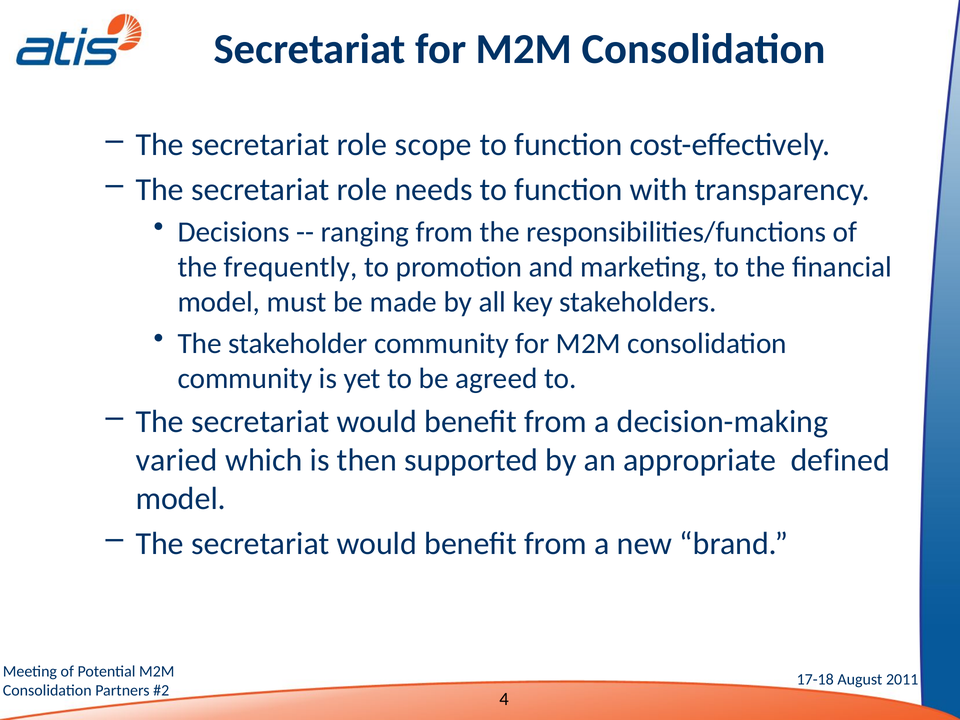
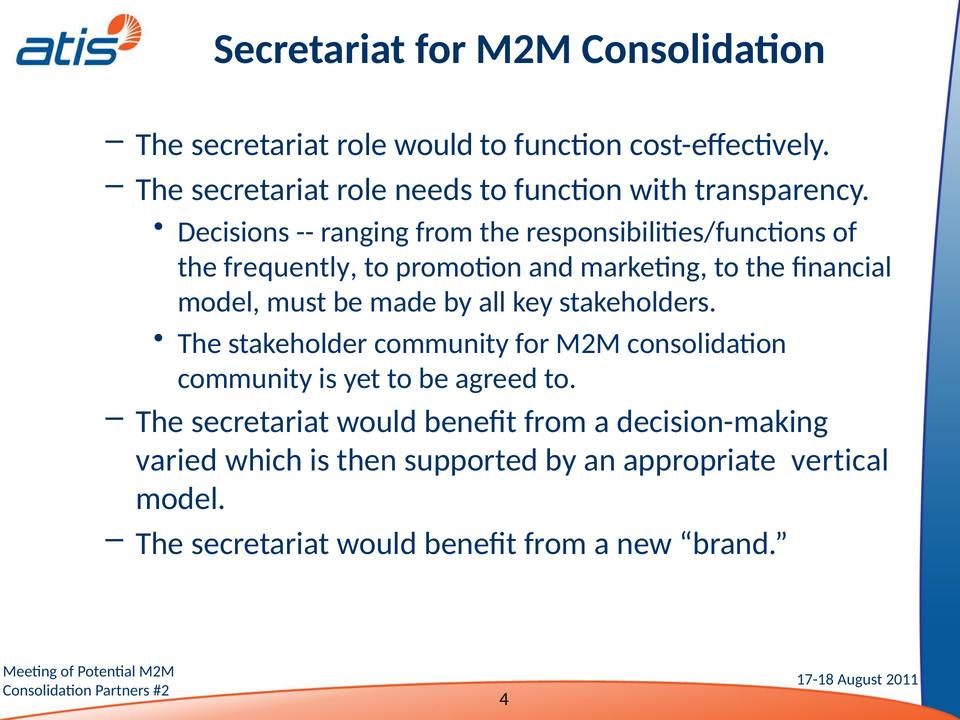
role scope: scope -> would
defined: defined -> vertical
